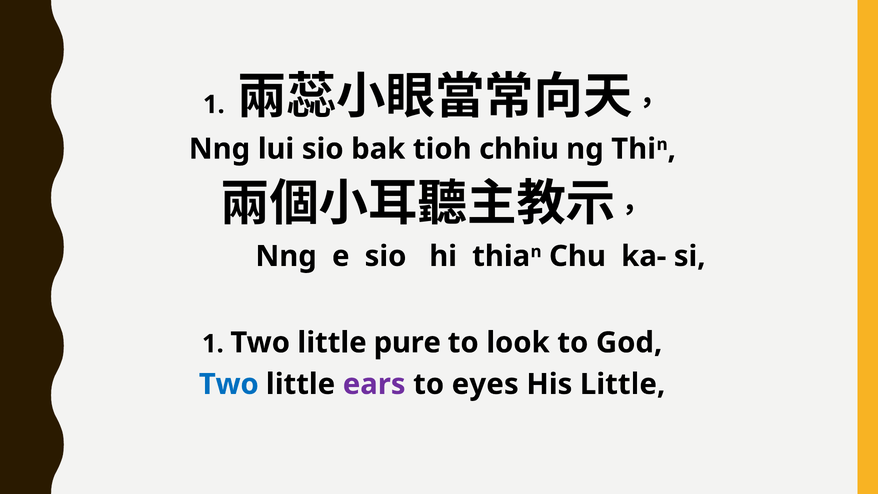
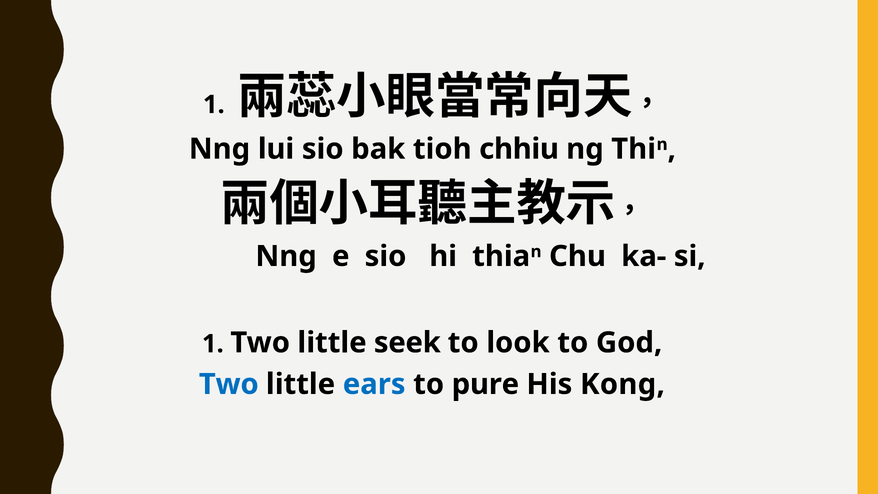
pure: pure -> seek
ears colour: purple -> blue
eyes: eyes -> pure
His Little: Little -> Kong
